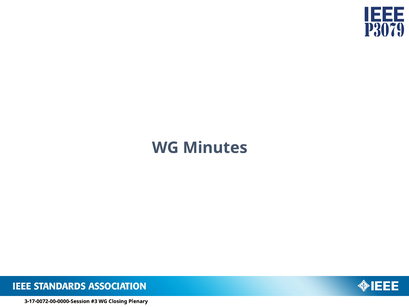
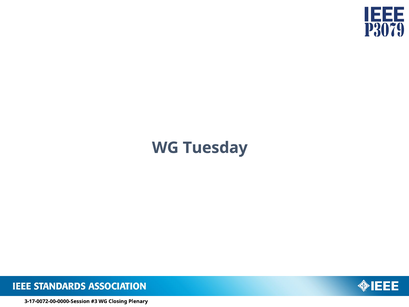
Minutes: Minutes -> Tuesday
